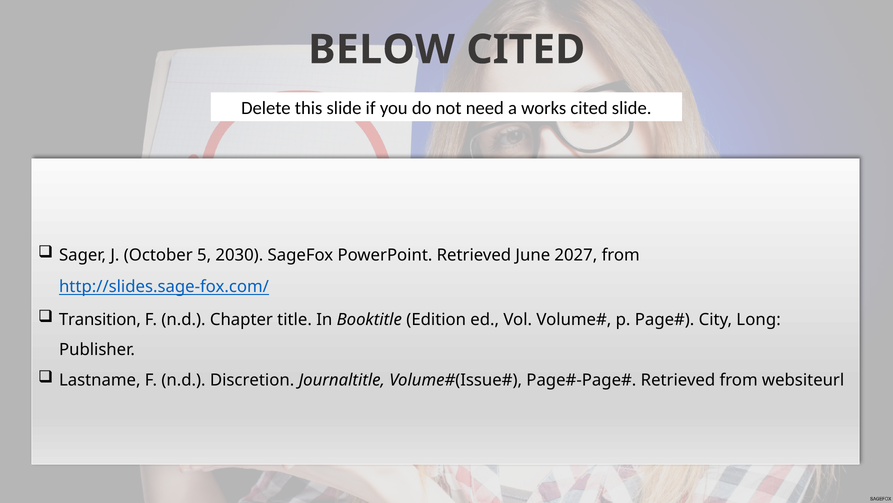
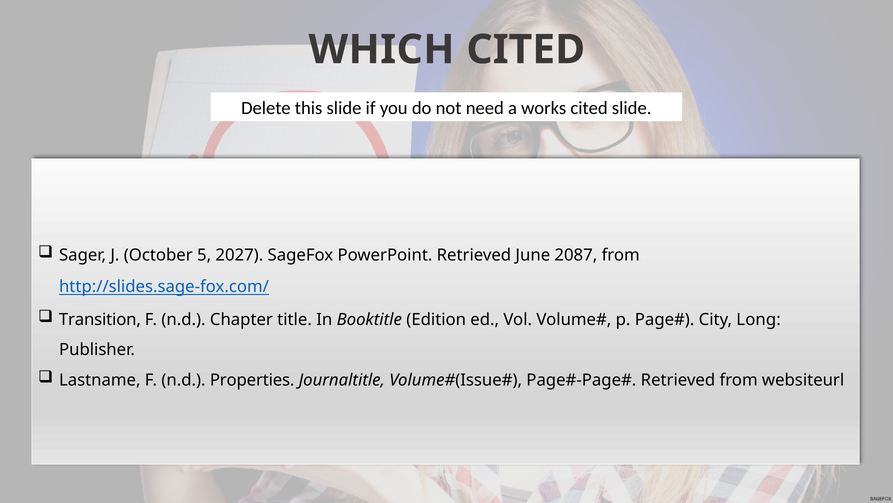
BELOW: BELOW -> WHICH
2030: 2030 -> 2027
2027: 2027 -> 2087
Discretion: Discretion -> Properties
